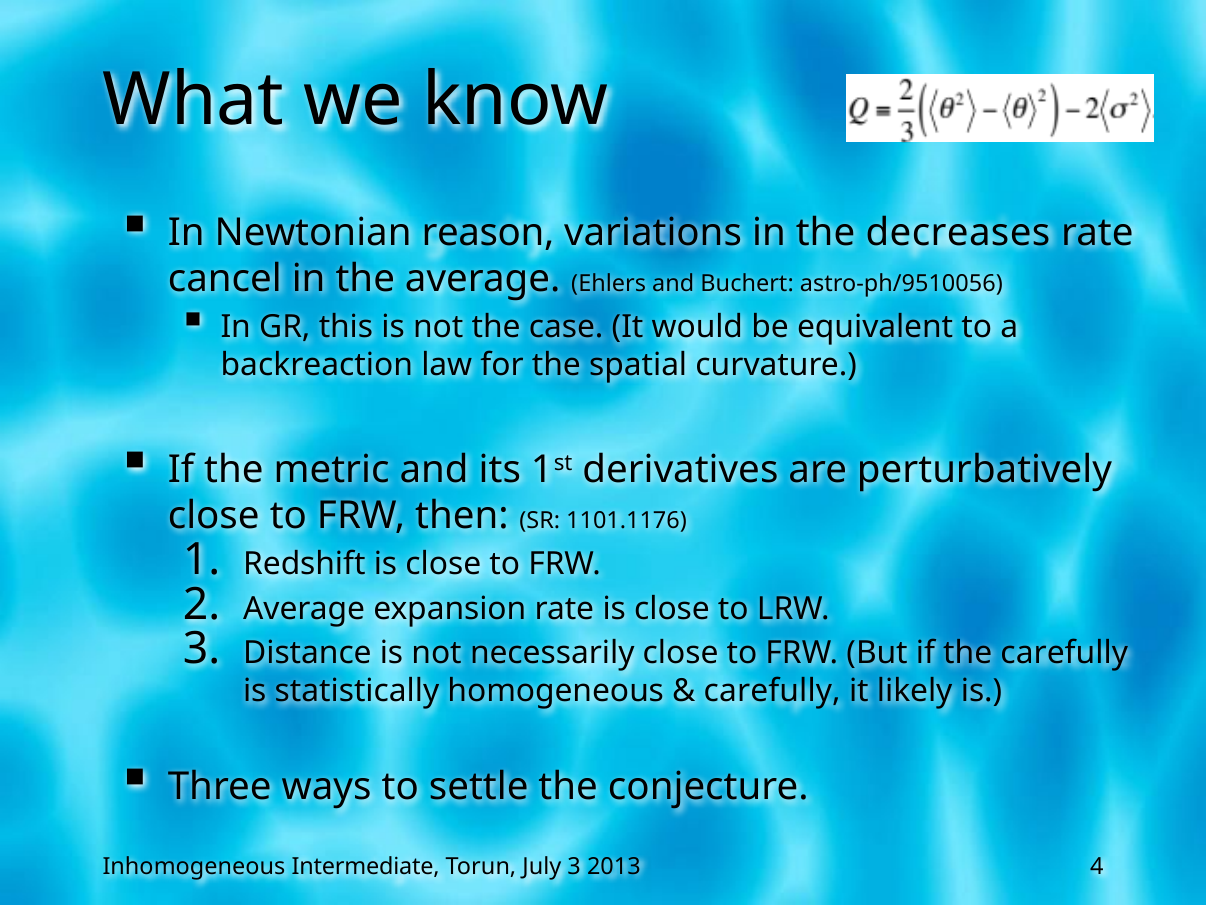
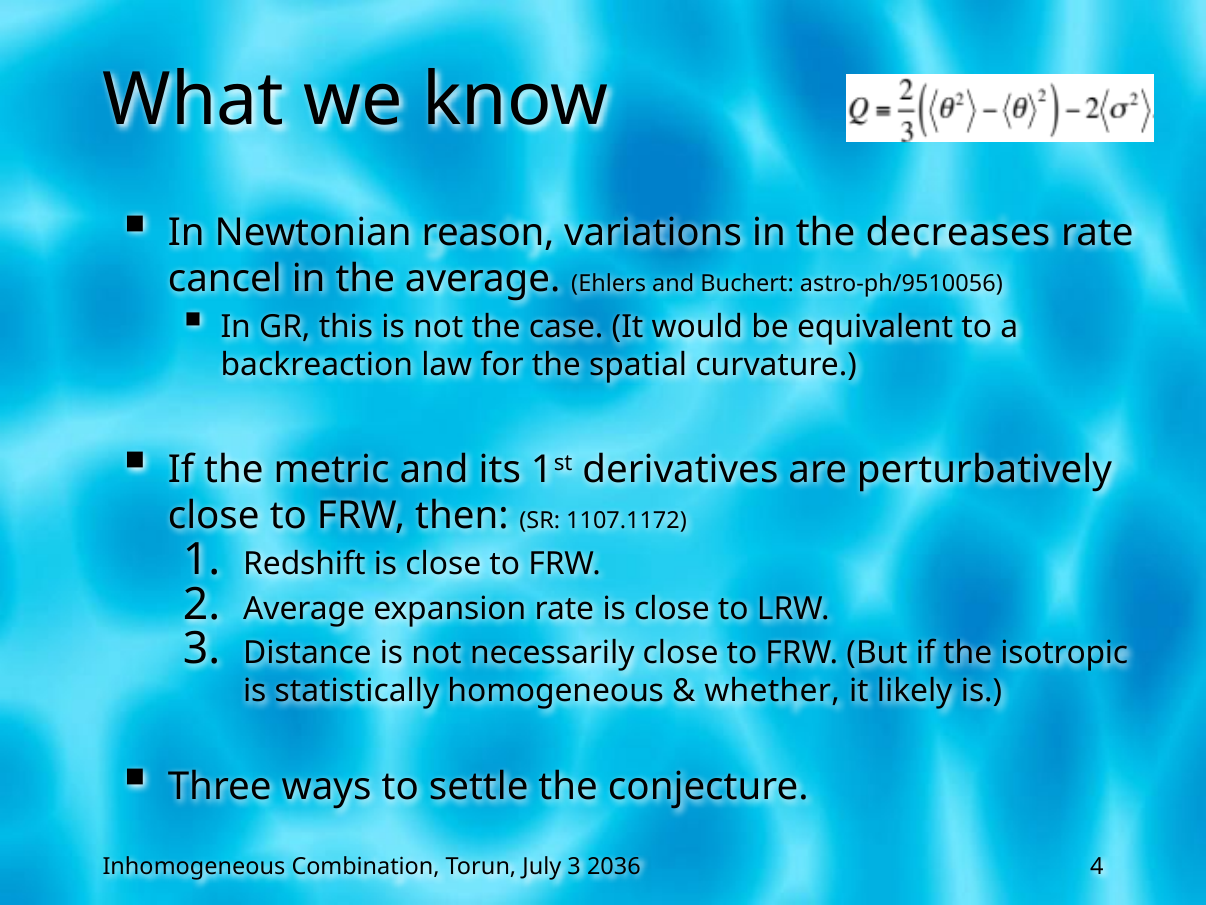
1101.1176: 1101.1176 -> 1107.1172
the carefully: carefully -> isotropic
carefully at (772, 691): carefully -> whether
Intermediate: Intermediate -> Combination
2013: 2013 -> 2036
